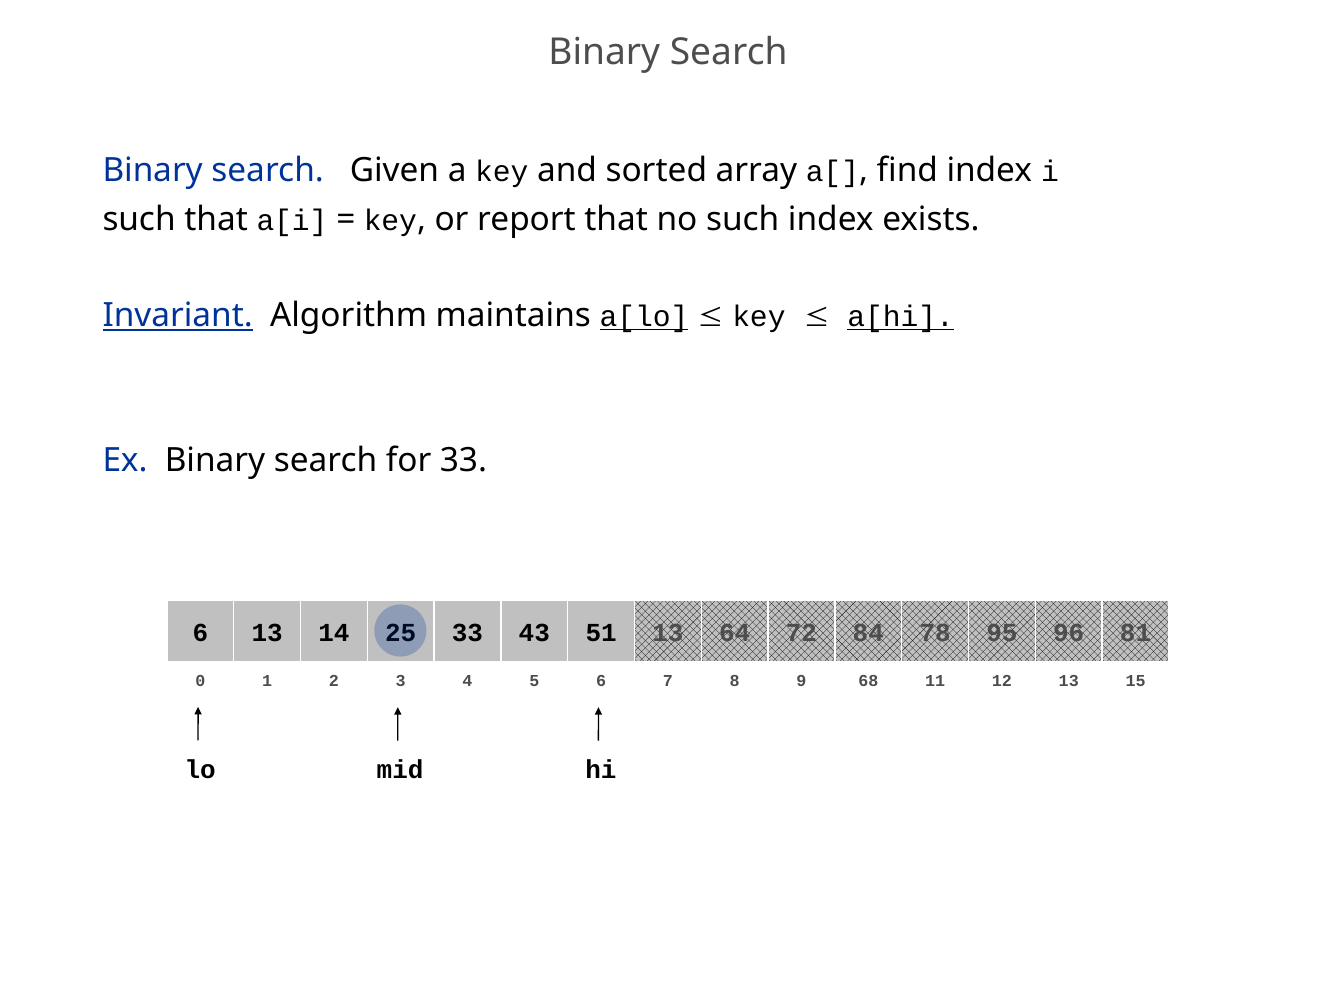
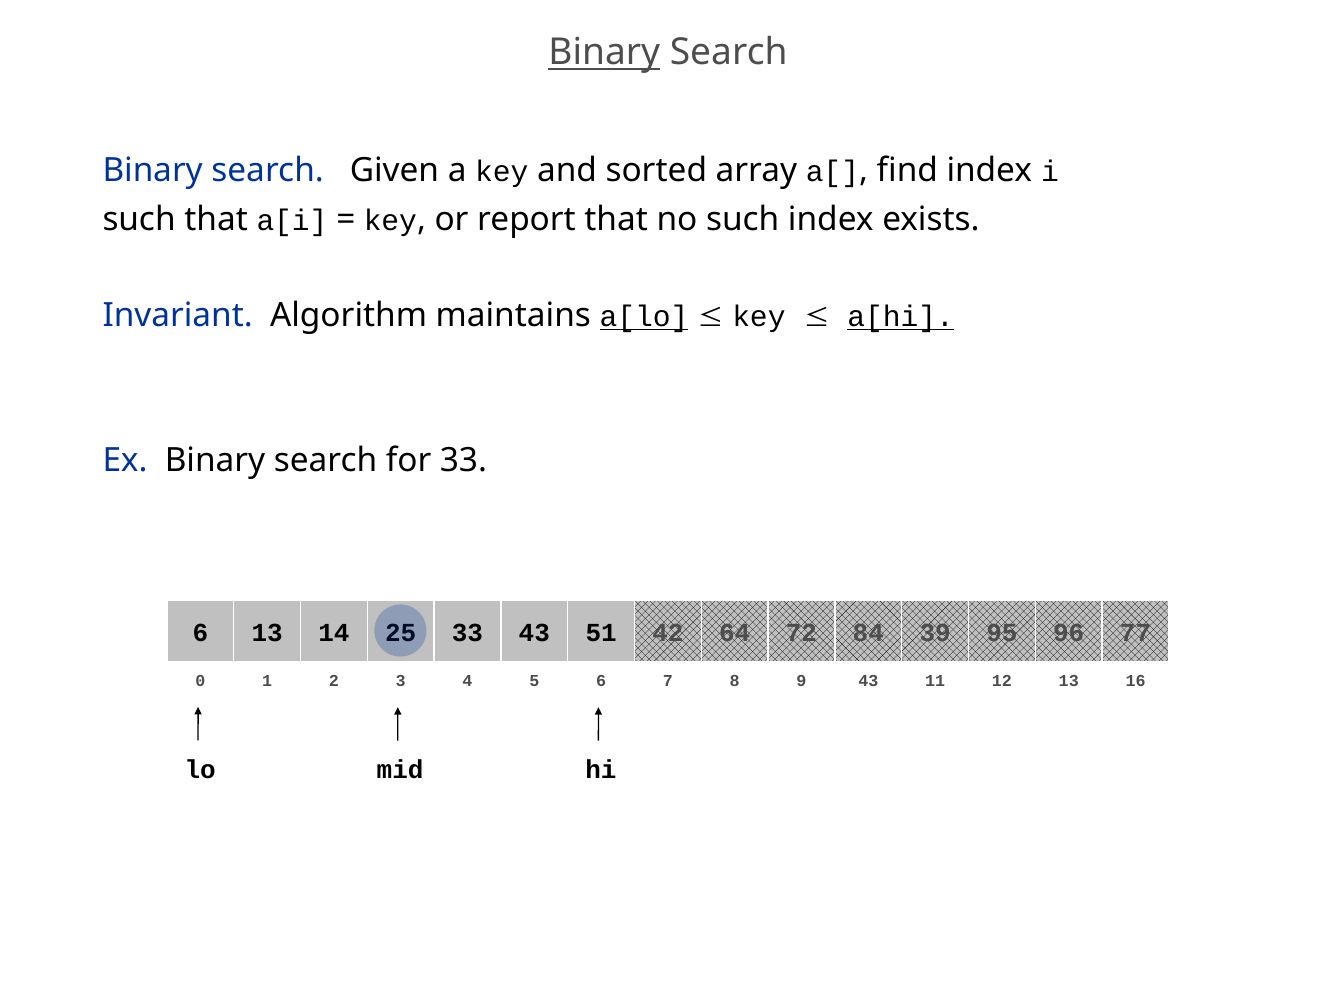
Binary at (604, 53) underline: none -> present
Invariant underline: present -> none
43 13: 13 -> 42
78: 78 -> 39
81: 81 -> 77
7 68: 68 -> 43
15: 15 -> 16
